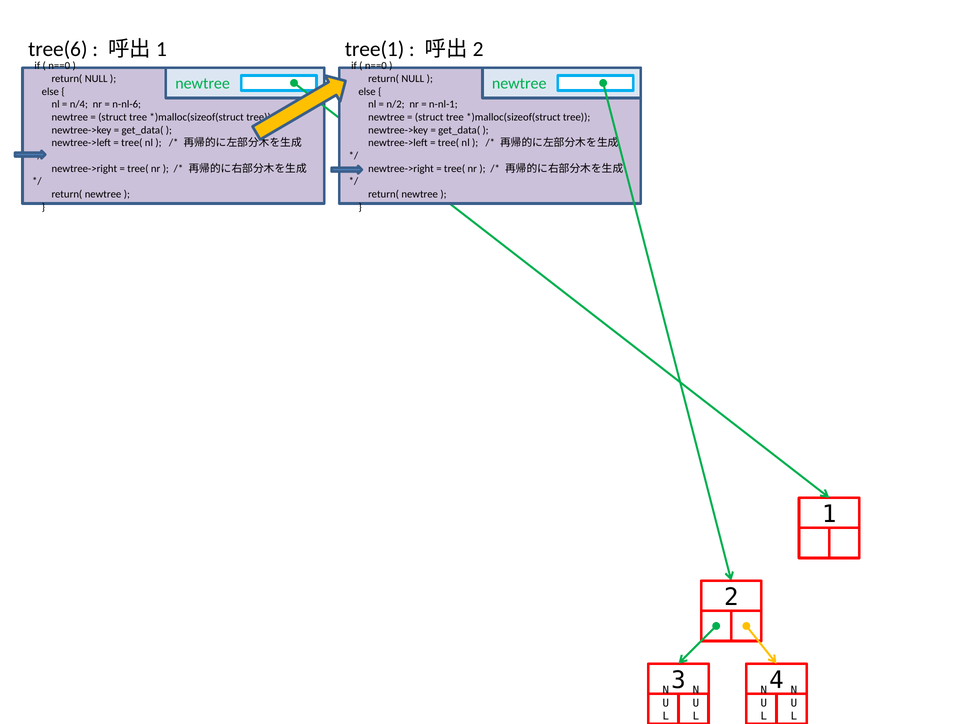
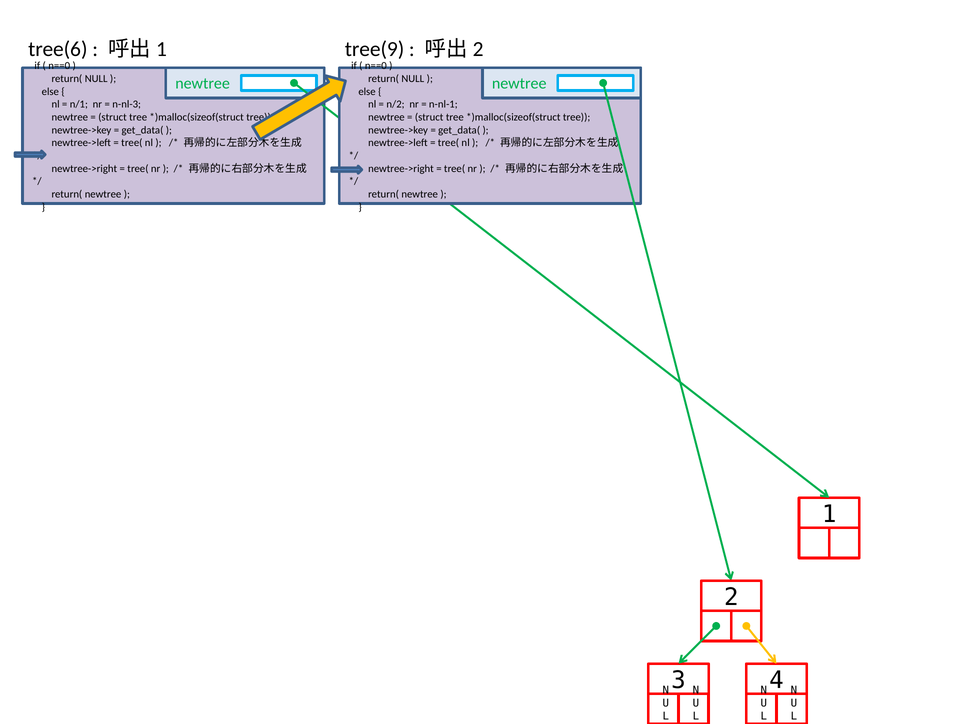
tree(1: tree(1 -> tree(9
n/4: n/4 -> n/1
n-nl-6: n-nl-6 -> n-nl-3
